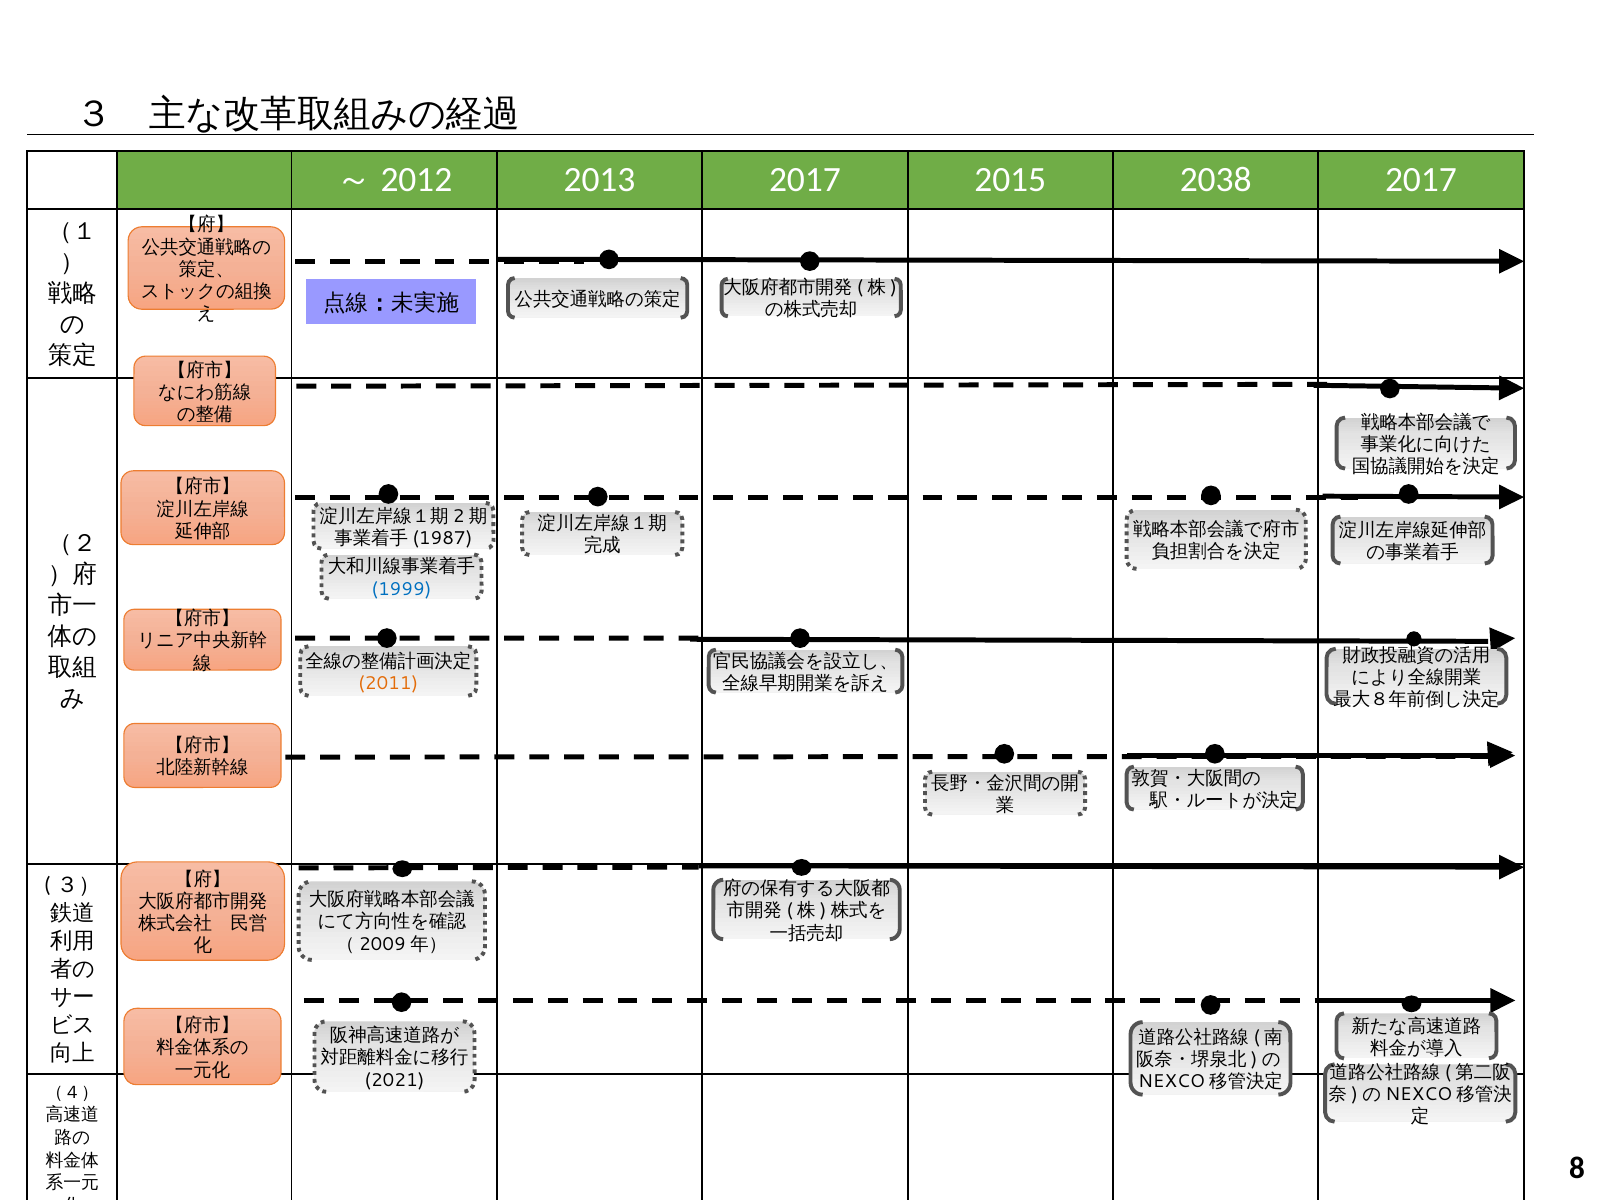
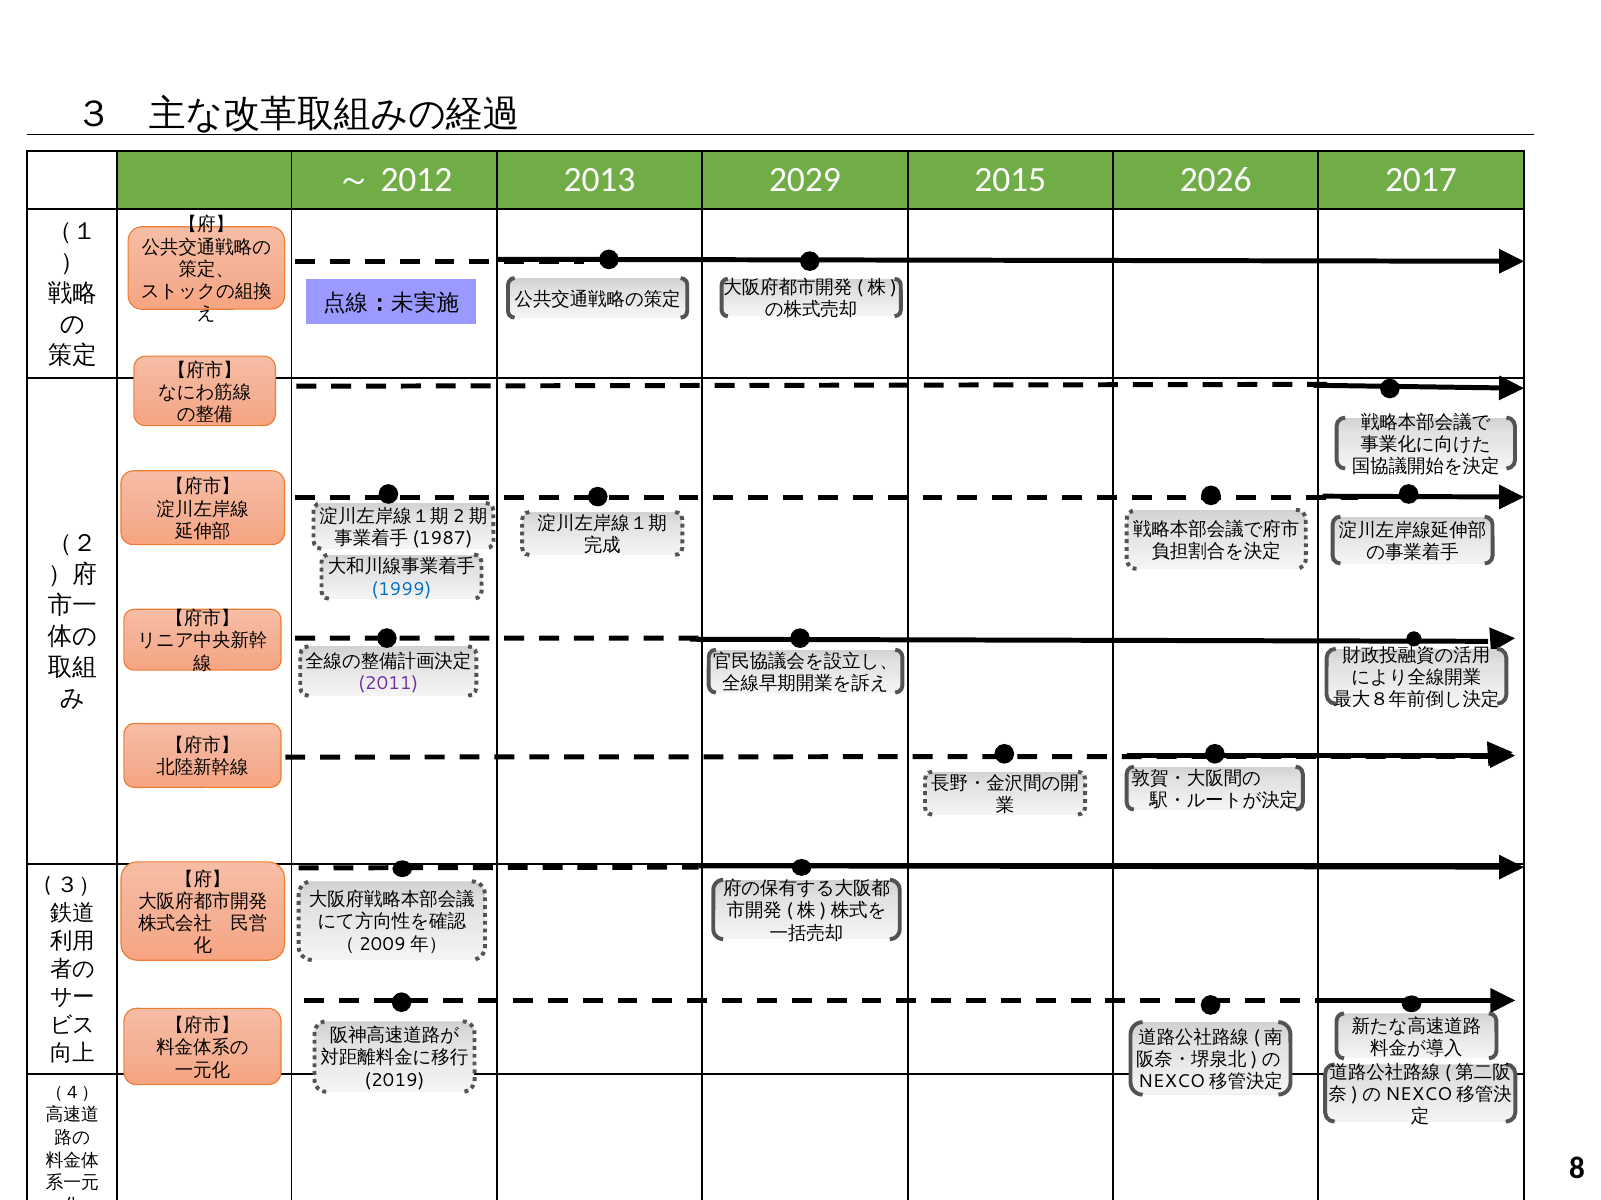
2013 2017: 2017 -> 2029
2038: 2038 -> 2026
2011 colour: orange -> purple
2021: 2021 -> 2019
